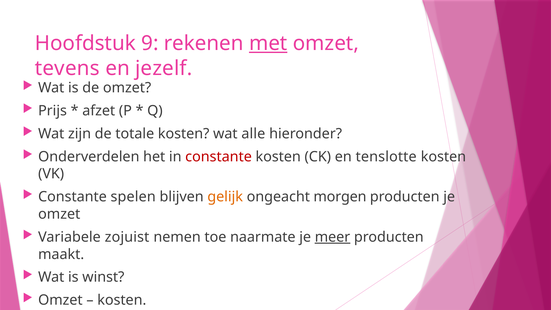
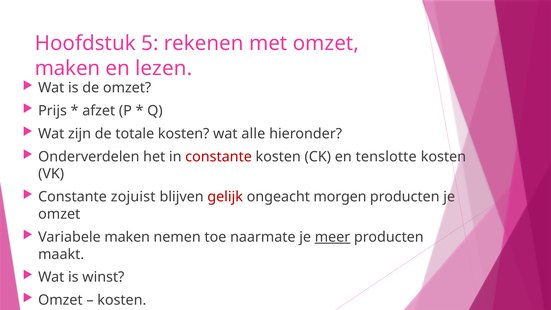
9: 9 -> 5
met underline: present -> none
tevens at (67, 68): tevens -> maken
jezelf: jezelf -> lezen
spelen: spelen -> zojuist
gelijk colour: orange -> red
Variabele zojuist: zojuist -> maken
